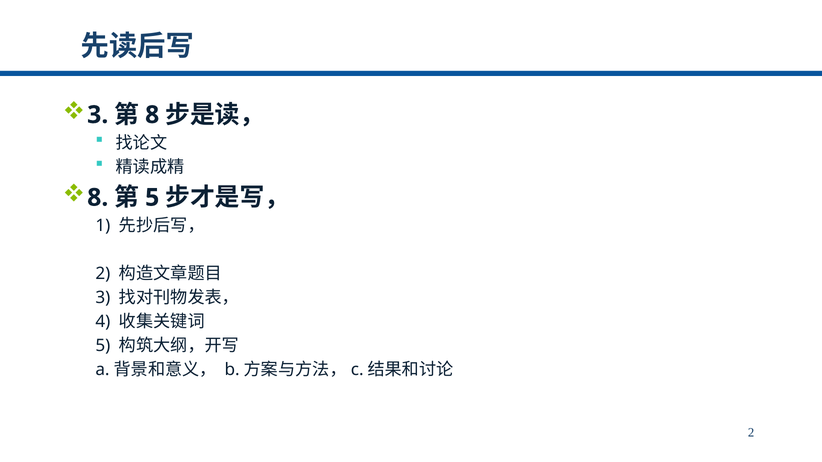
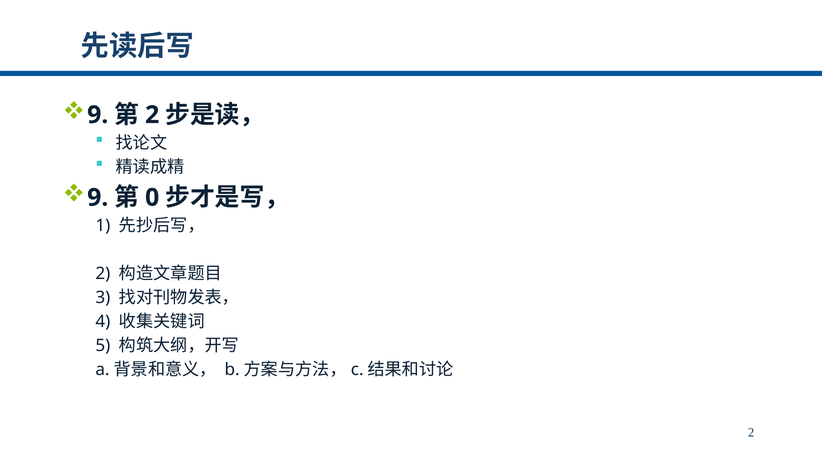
3 at (98, 115): 3 -> 9
8 at (152, 115): 8 -> 2
8 at (98, 198): 8 -> 9
5 at (152, 198): 5 -> 0
